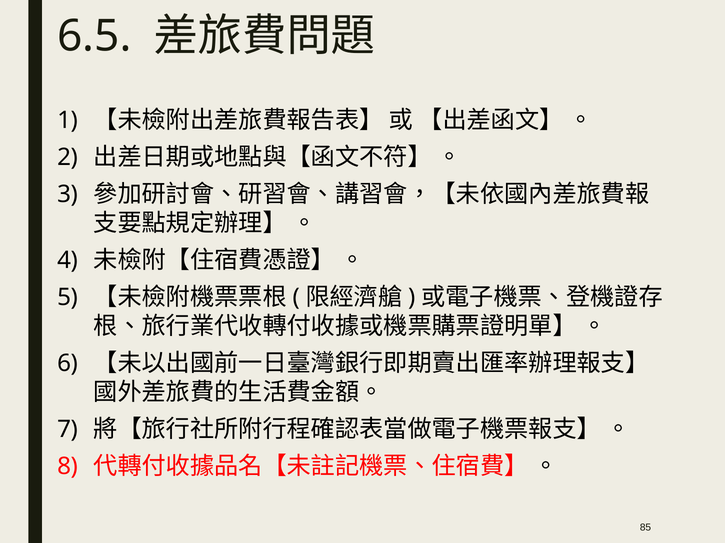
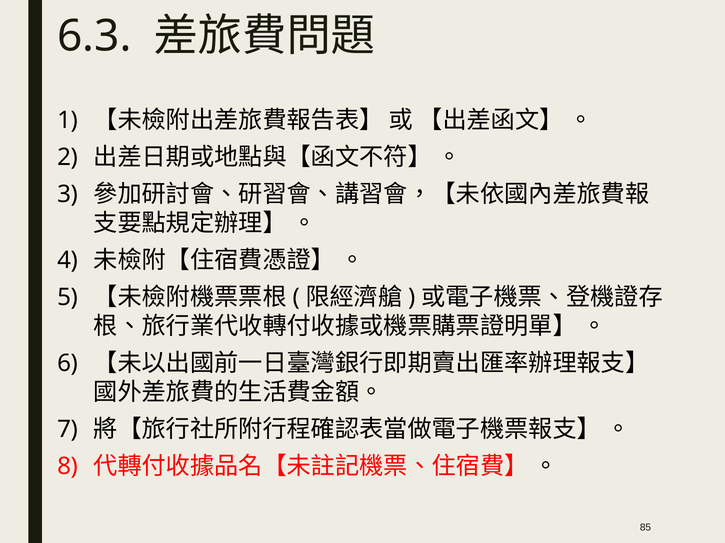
6.5: 6.5 -> 6.3
